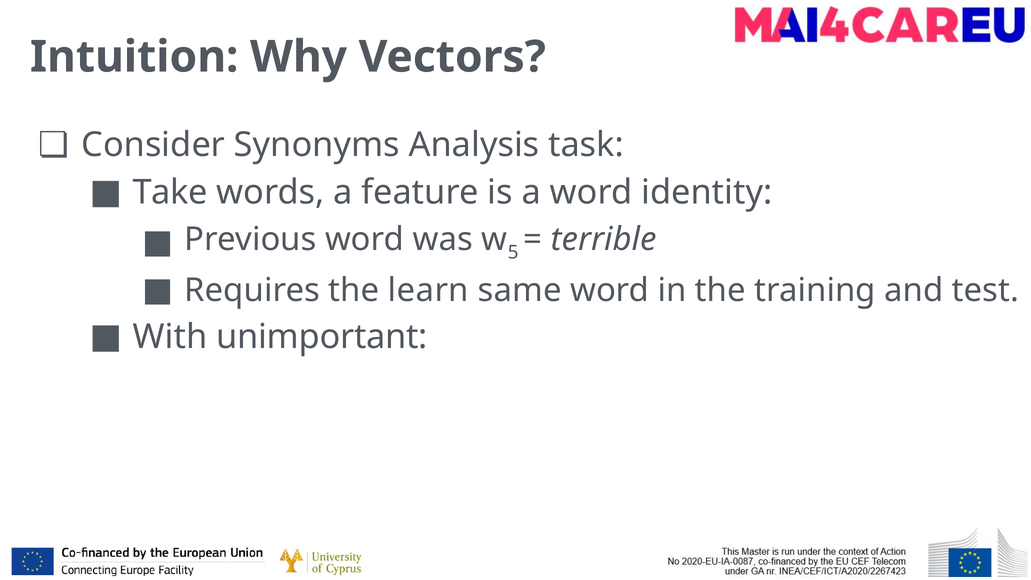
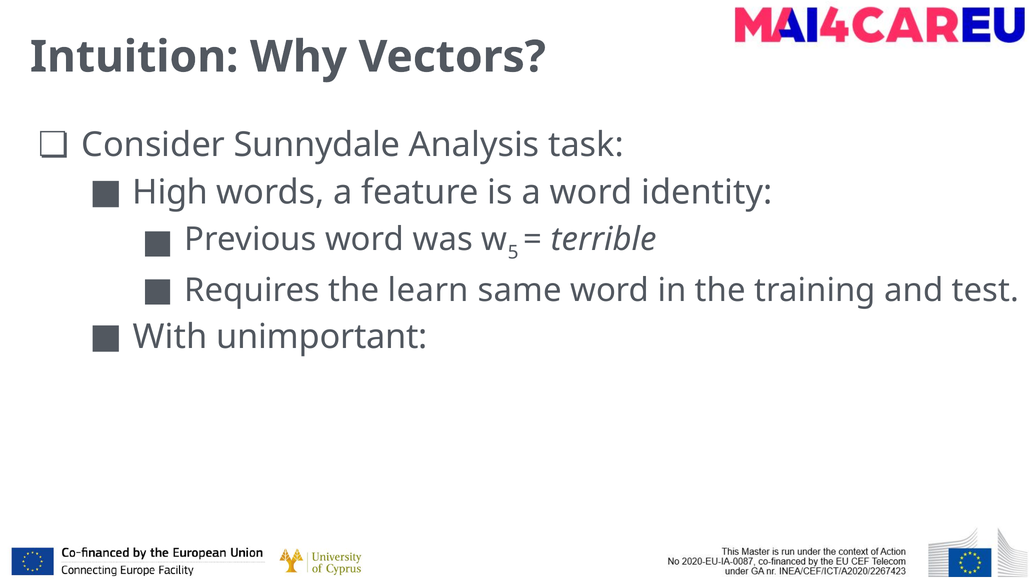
Synonyms: Synonyms -> Sunnydale
Take: Take -> High
